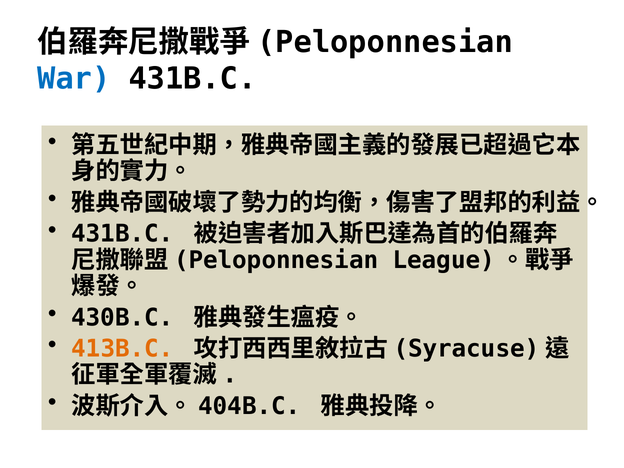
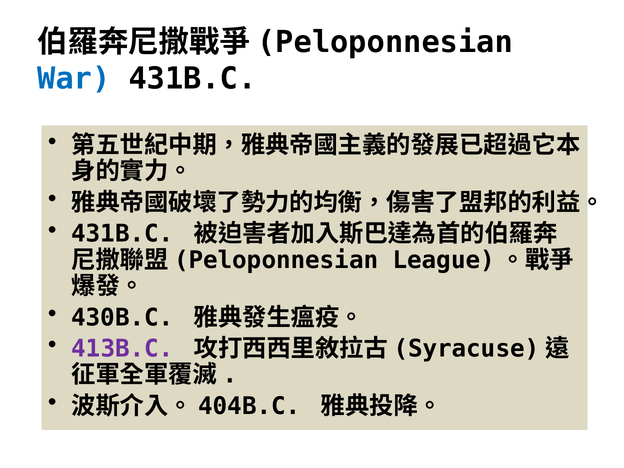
413B.C colour: orange -> purple
